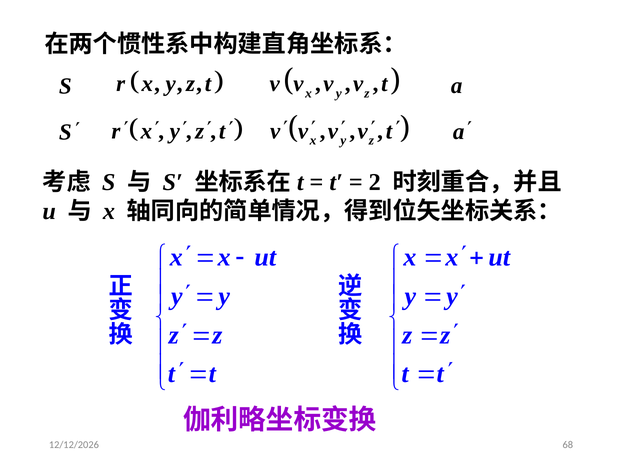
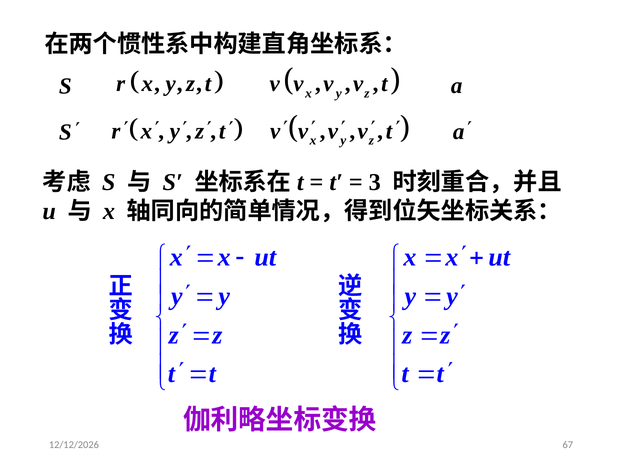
2: 2 -> 3
68: 68 -> 67
